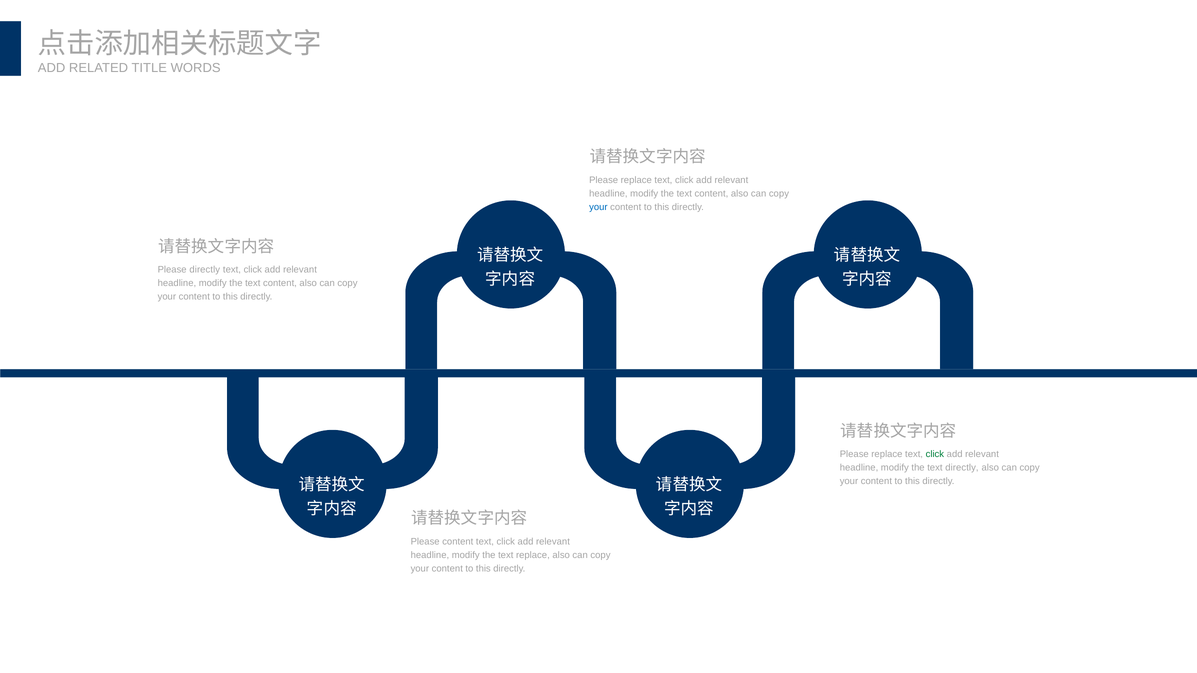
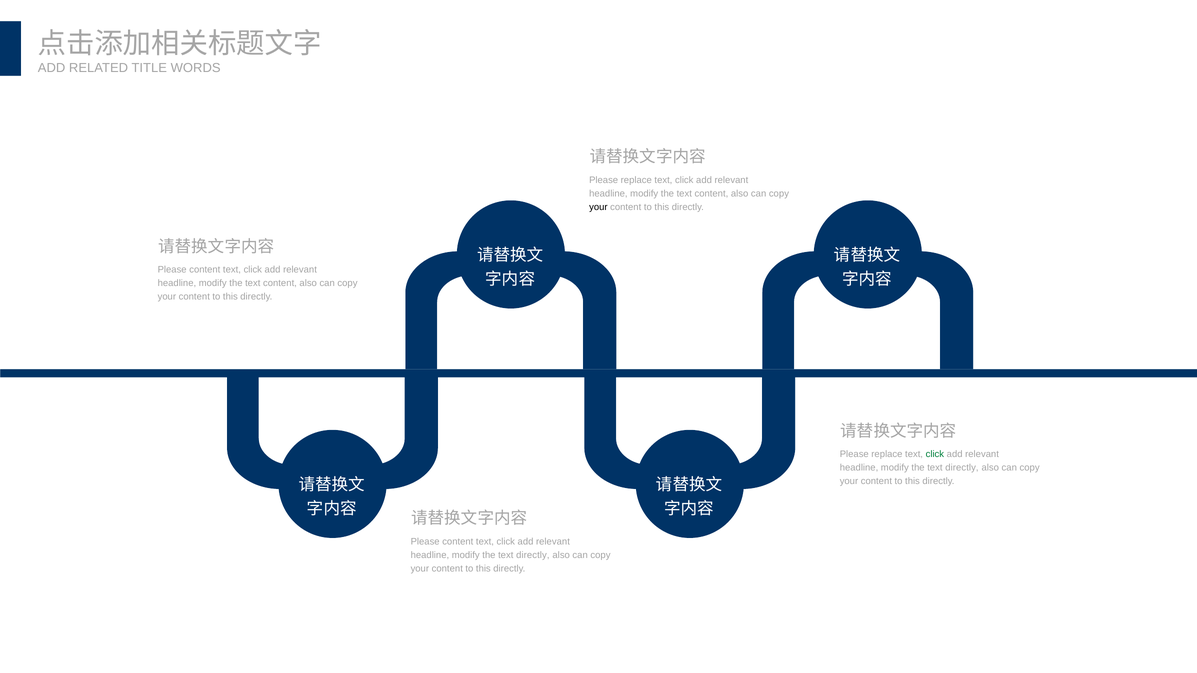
your at (598, 207) colour: blue -> black
directly at (205, 270): directly -> content
replace at (533, 555): replace -> directly
